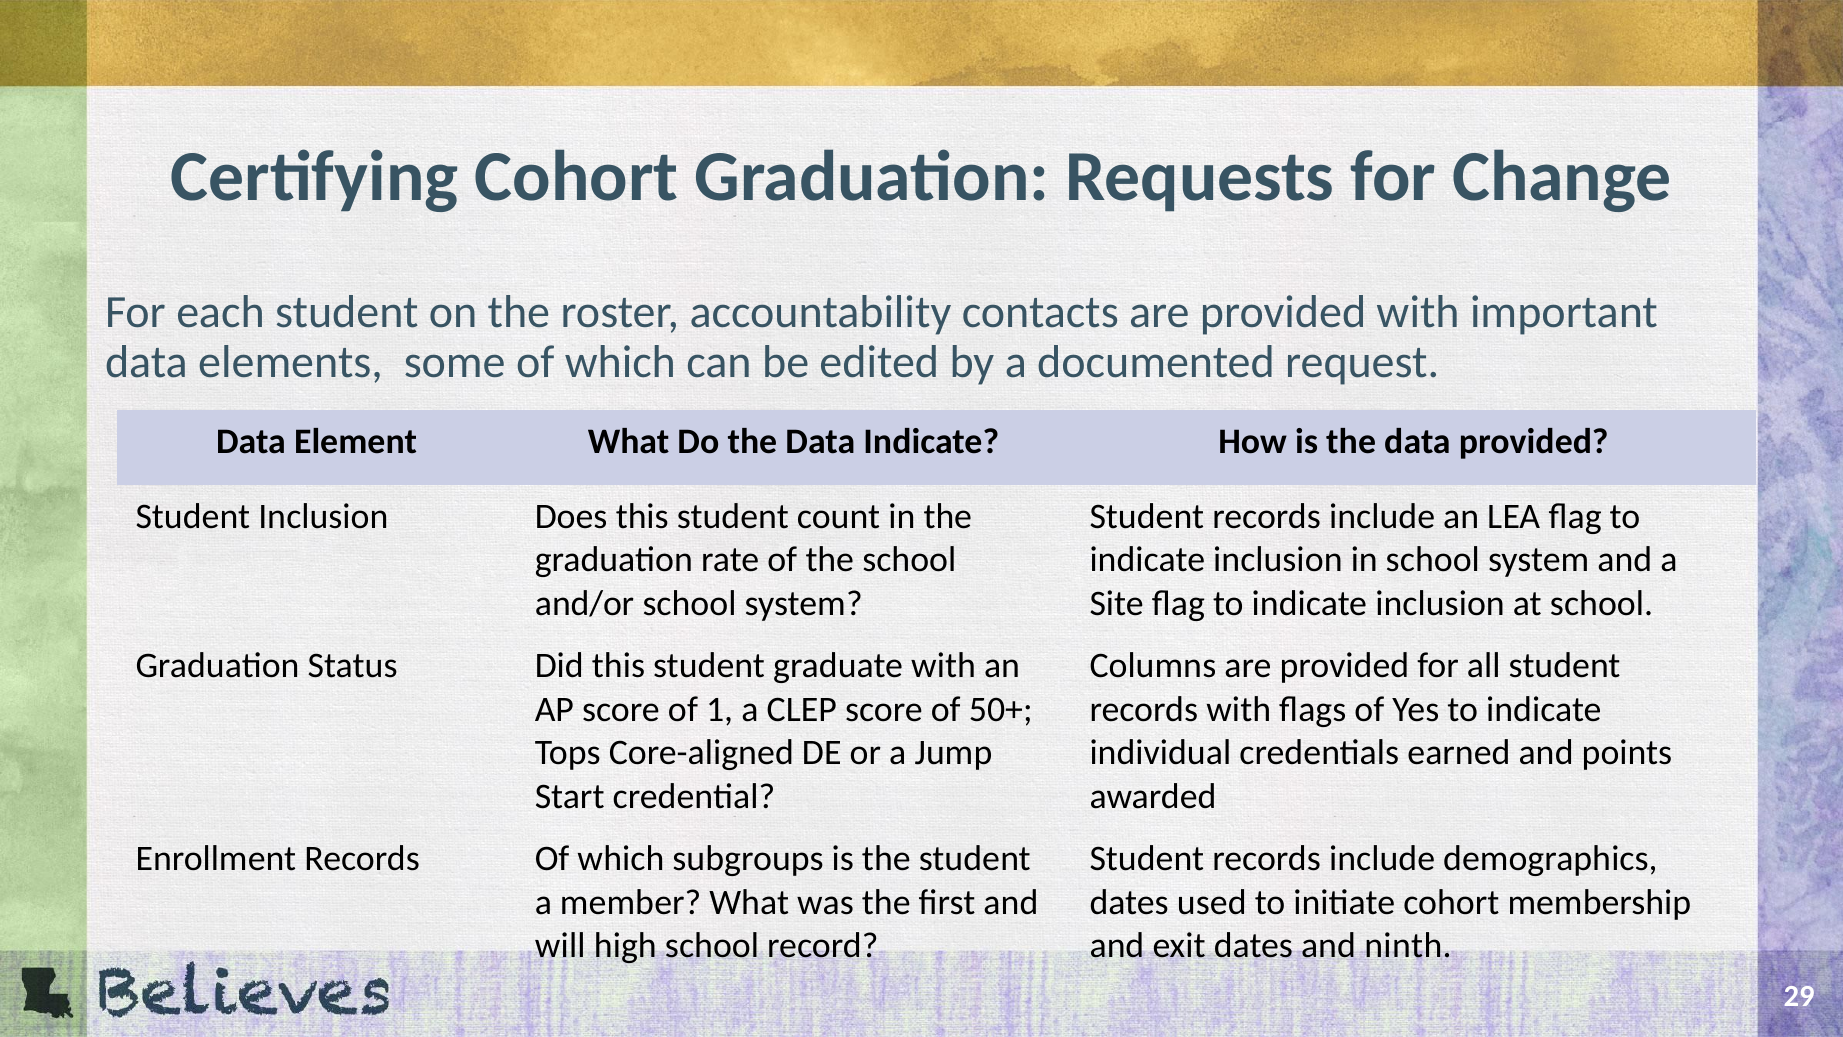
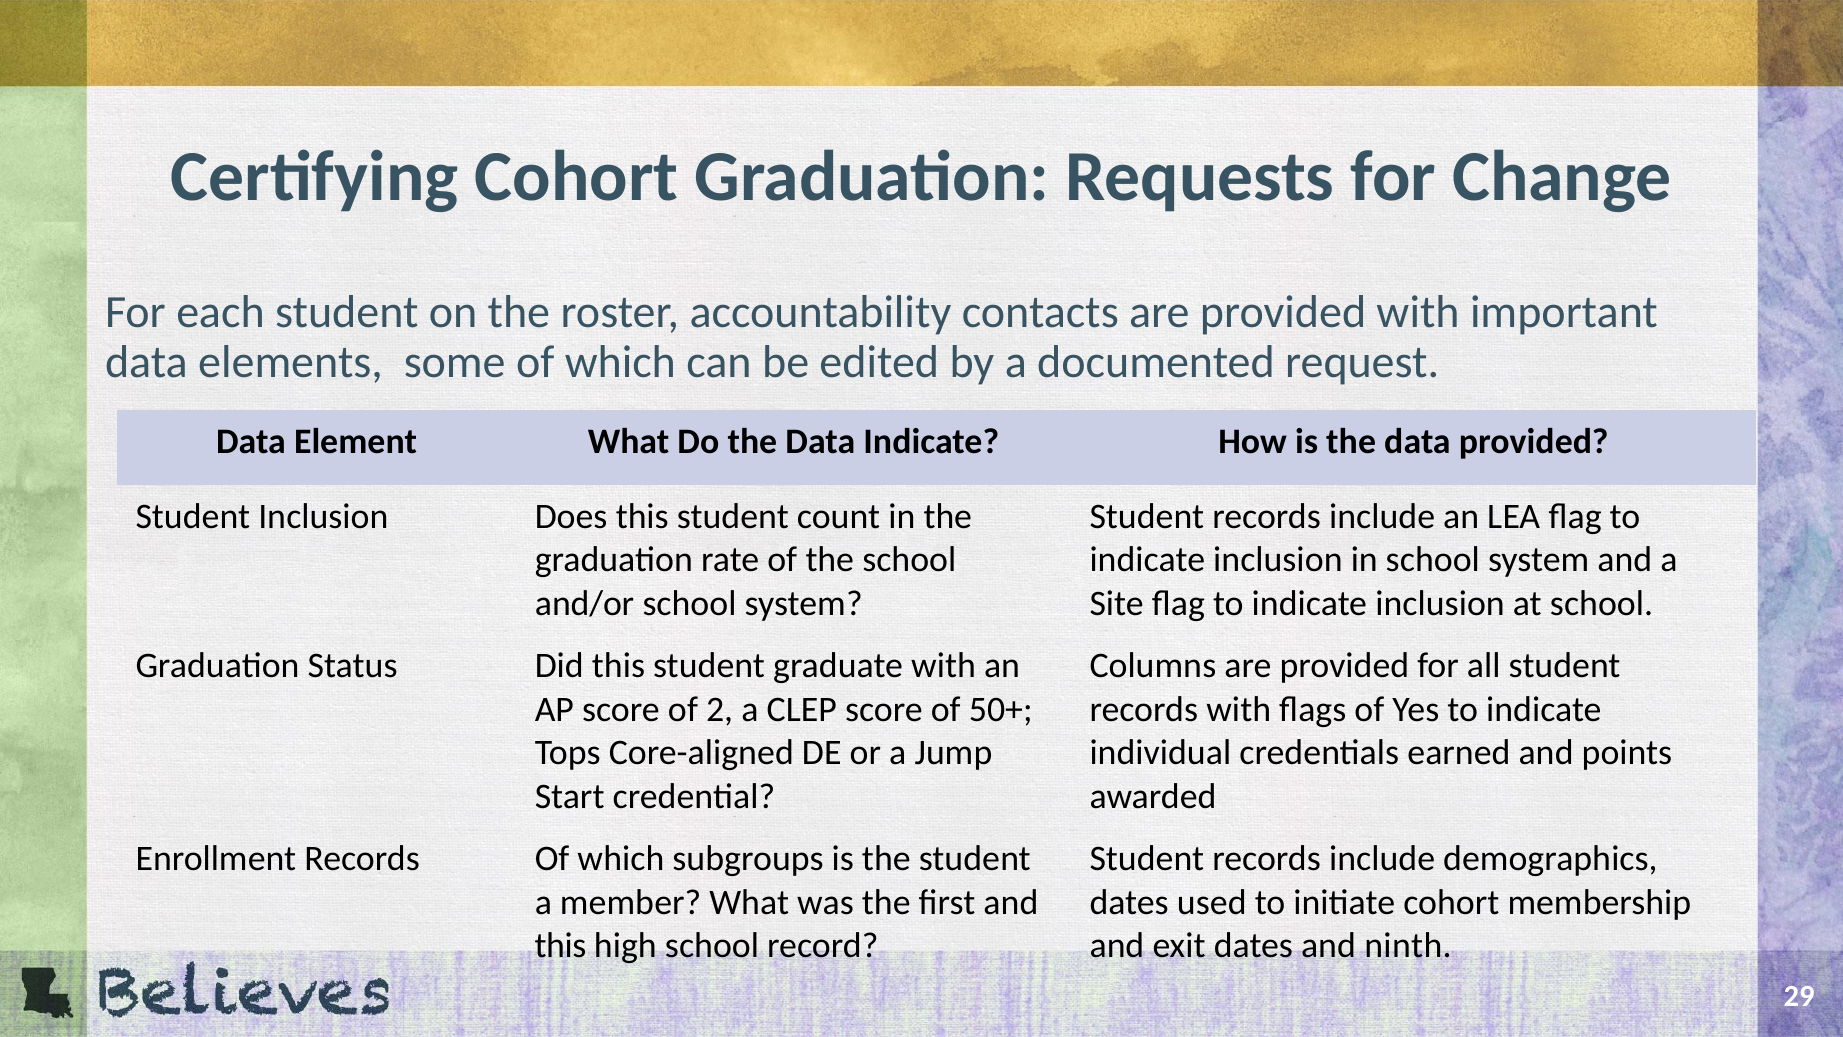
1: 1 -> 2
will at (560, 946): will -> this
